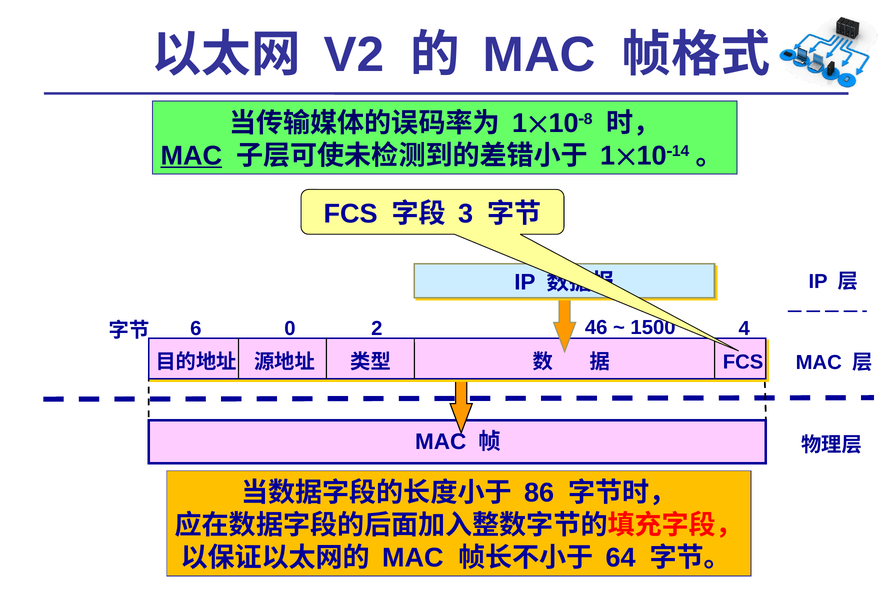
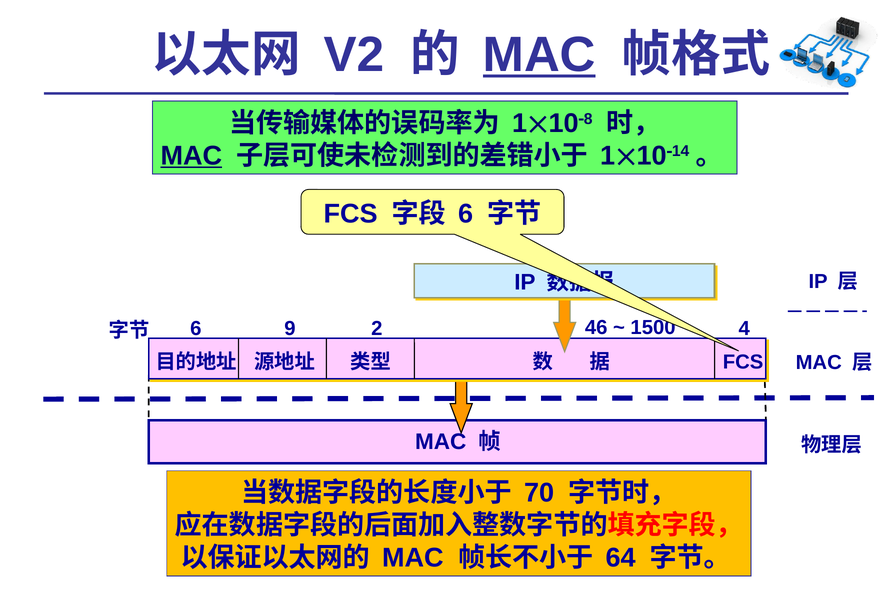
MAC at (539, 55) underline: none -> present
3 at (466, 214): 3 -> 6
0: 0 -> 9
86: 86 -> 70
